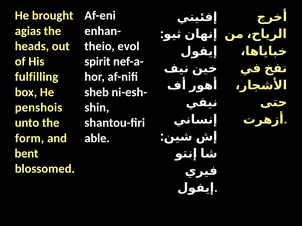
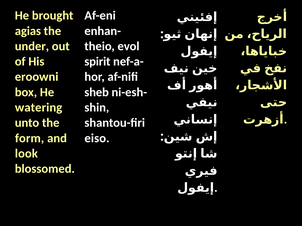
heads: heads -> under
fulfilling: fulfilling -> eroowni
penshois: penshois -> watering
able: able -> eiso
bent: bent -> look
